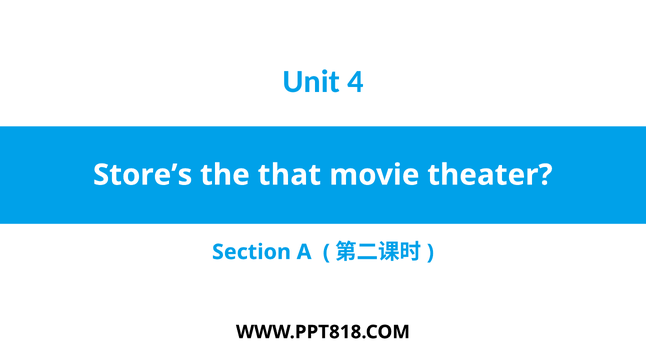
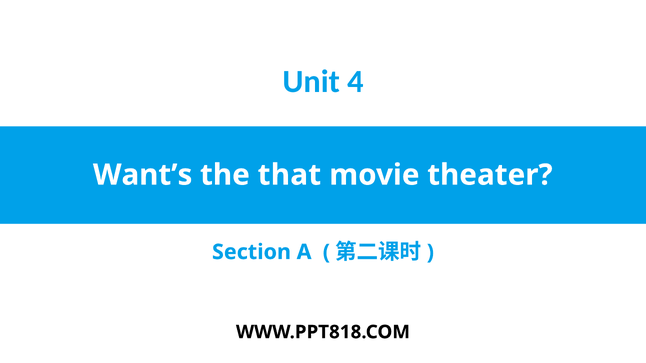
Store’s: Store’s -> Want’s
